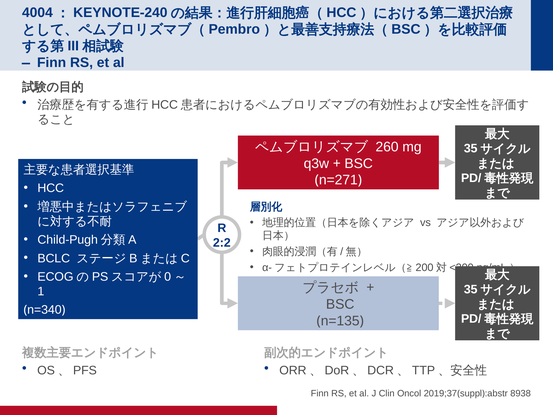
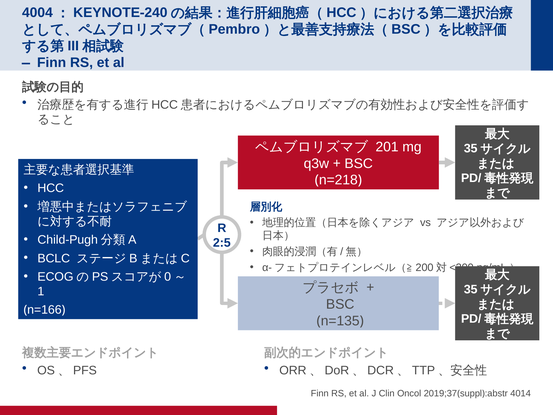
260: 260 -> 201
n=271: n=271 -> n=218
2:2: 2:2 -> 2:5
n=340: n=340 -> n=166
8938: 8938 -> 4014
